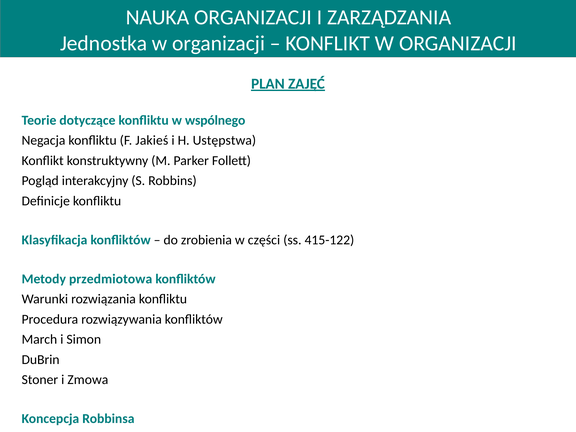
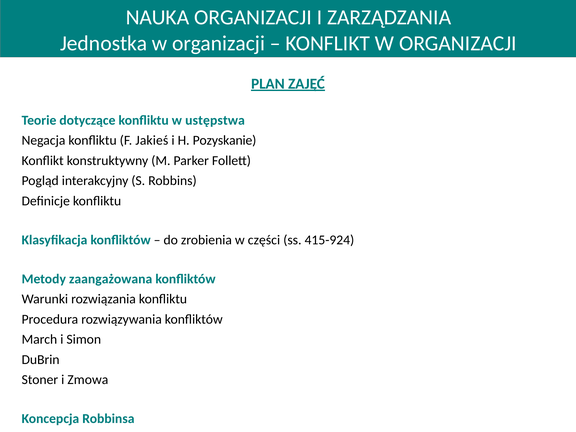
wspólnego: wspólnego -> ustępstwa
Ustępstwa: Ustępstwa -> Pozyskanie
415-122: 415-122 -> 415-924
przedmiotowa: przedmiotowa -> zaangażowana
